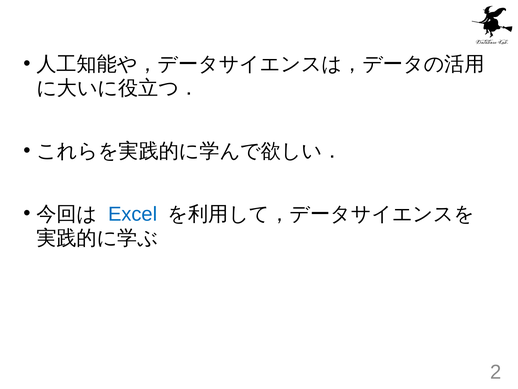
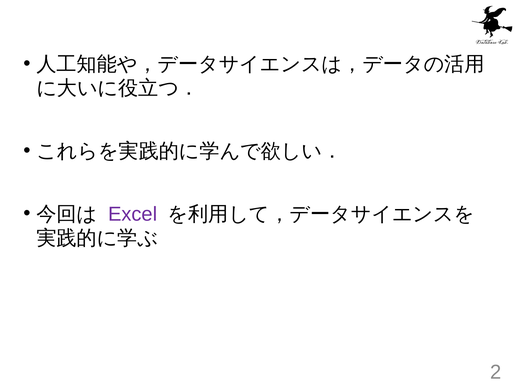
Excel colour: blue -> purple
